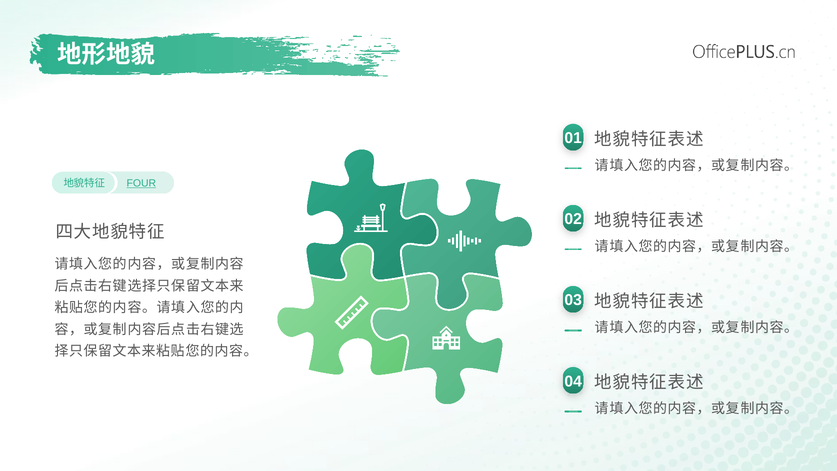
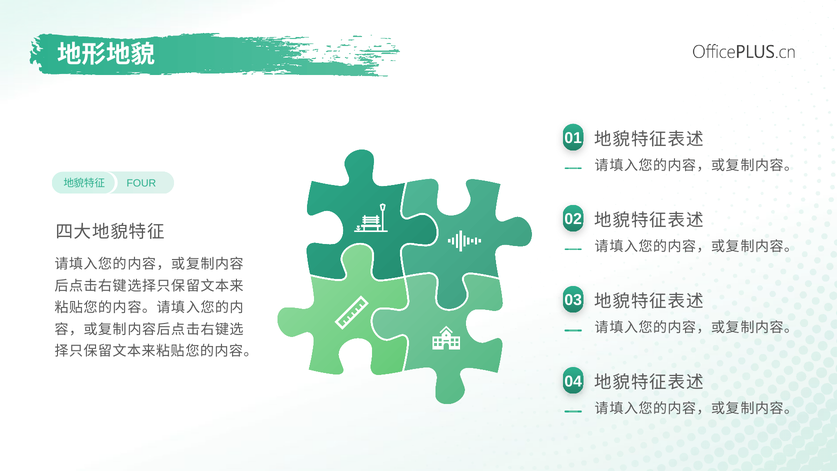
FOUR underline: present -> none
